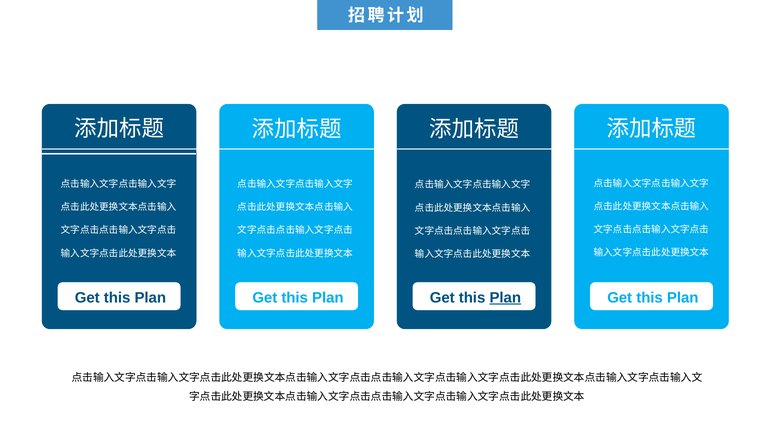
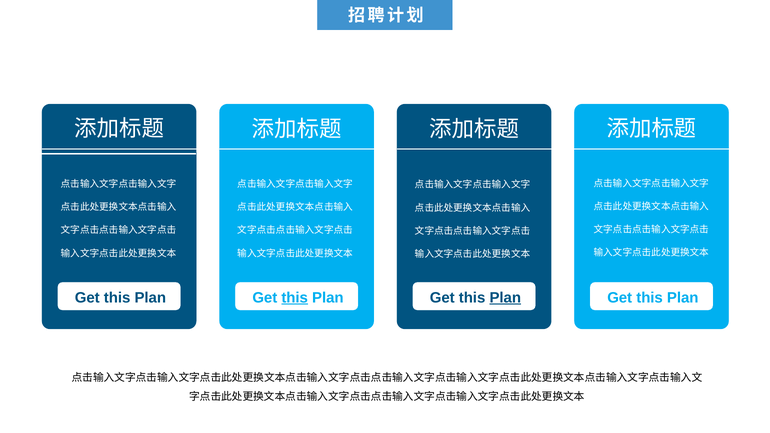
this at (295, 298) underline: none -> present
